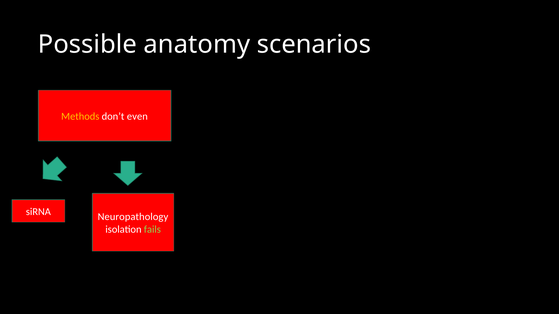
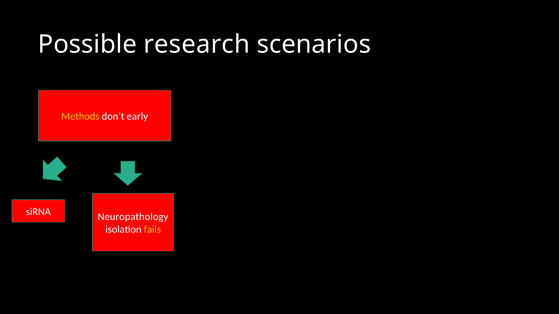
anatomy: anatomy -> research
even: even -> early
fails colour: light green -> yellow
